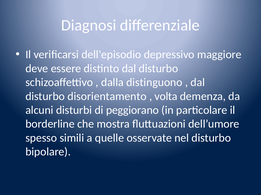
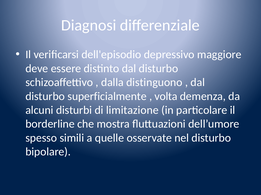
disorientamento: disorientamento -> superficialmente
peggiorano: peggiorano -> limitazione
